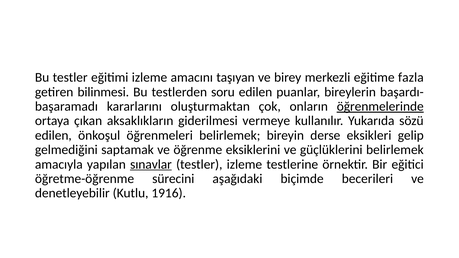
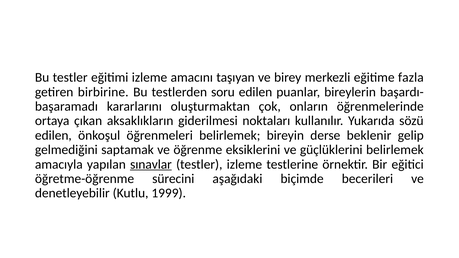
bilinmesi: bilinmesi -> birbirine
öğrenmelerinde underline: present -> none
vermeye: vermeye -> noktaları
eksikleri: eksikleri -> beklenir
1916: 1916 -> 1999
